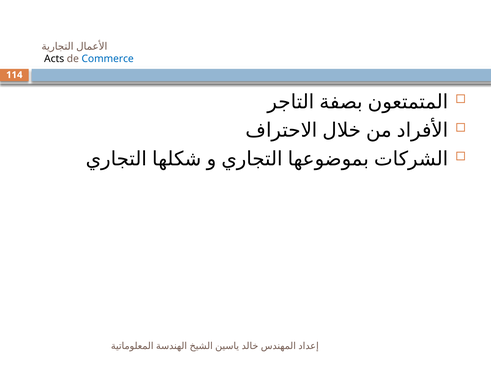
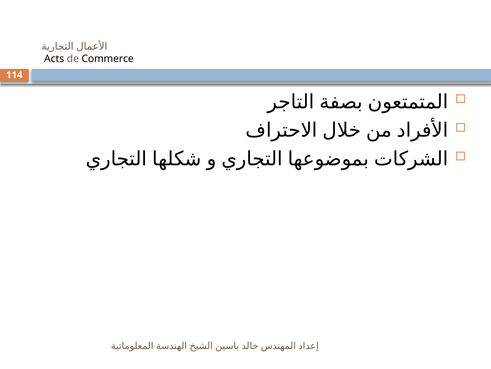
Commerce colour: blue -> black
